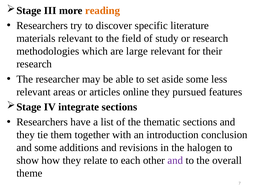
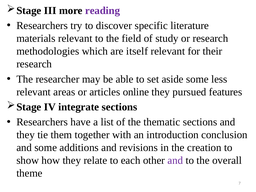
reading colour: orange -> purple
large: large -> itself
halogen: halogen -> creation
